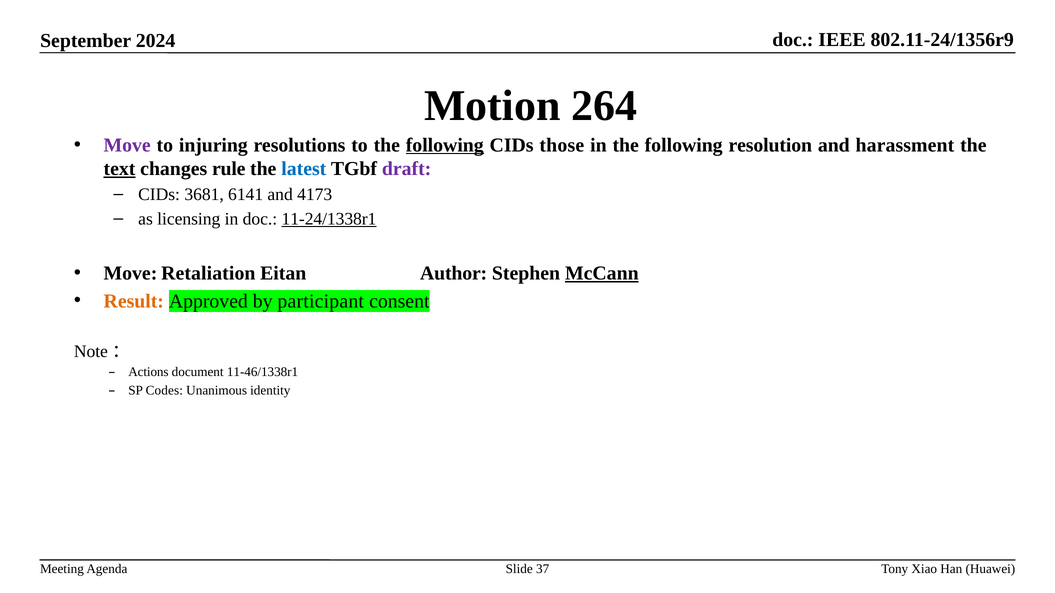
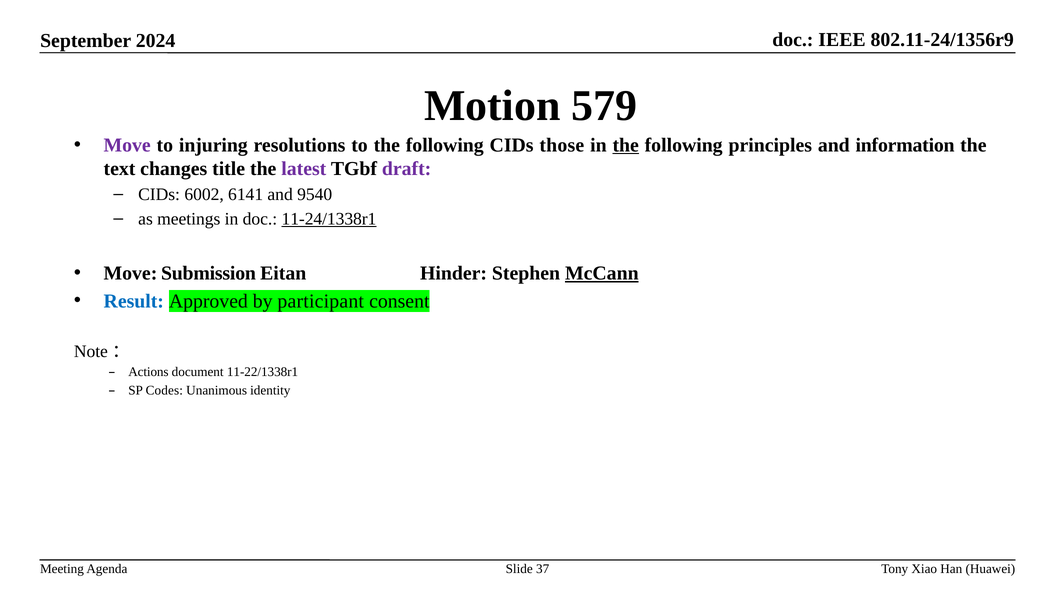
264: 264 -> 579
following at (445, 145) underline: present -> none
the at (626, 145) underline: none -> present
resolution: resolution -> principles
harassment: harassment -> information
text underline: present -> none
rule: rule -> title
latest colour: blue -> purple
3681: 3681 -> 6002
4173: 4173 -> 9540
licensing: licensing -> meetings
Retaliation: Retaliation -> Submission
Author: Author -> Hinder
Result colour: orange -> blue
11-46/1338r1: 11-46/1338r1 -> 11-22/1338r1
